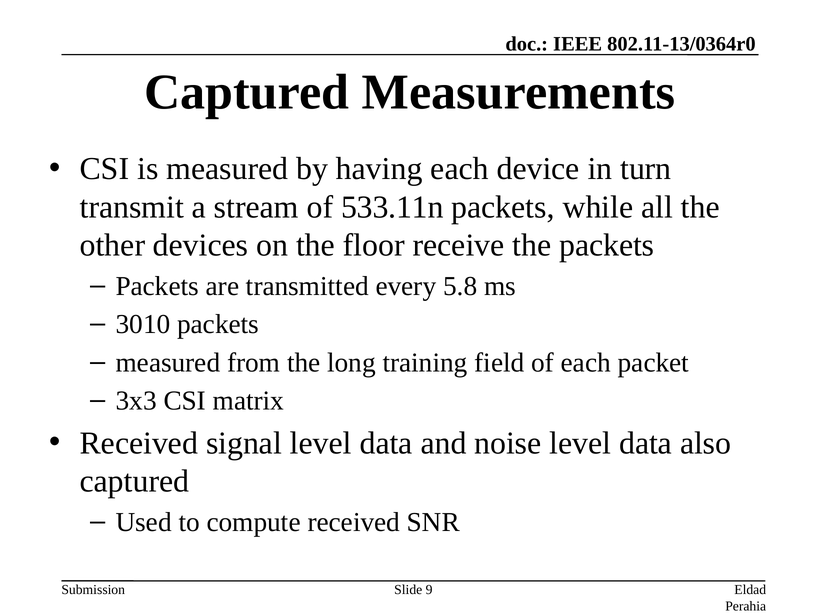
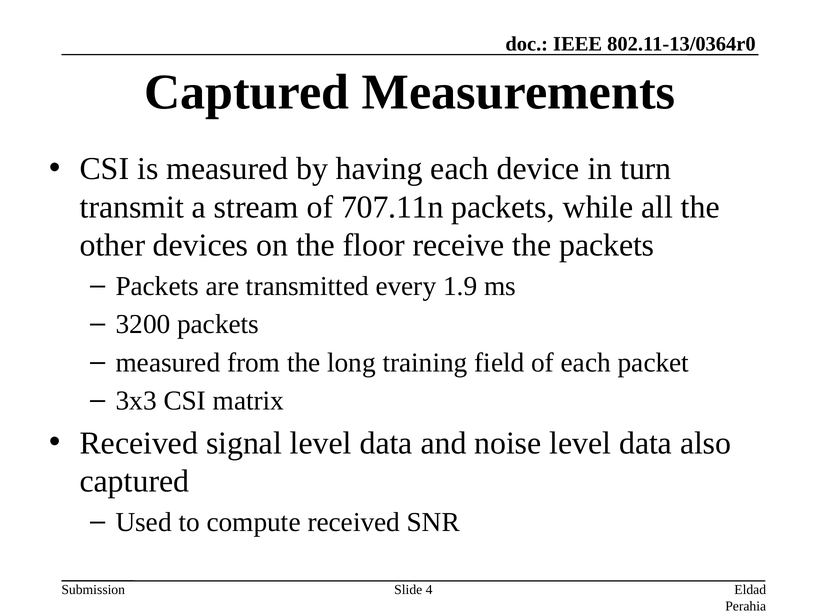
533.11n: 533.11n -> 707.11n
5.8: 5.8 -> 1.9
3010: 3010 -> 3200
9: 9 -> 4
